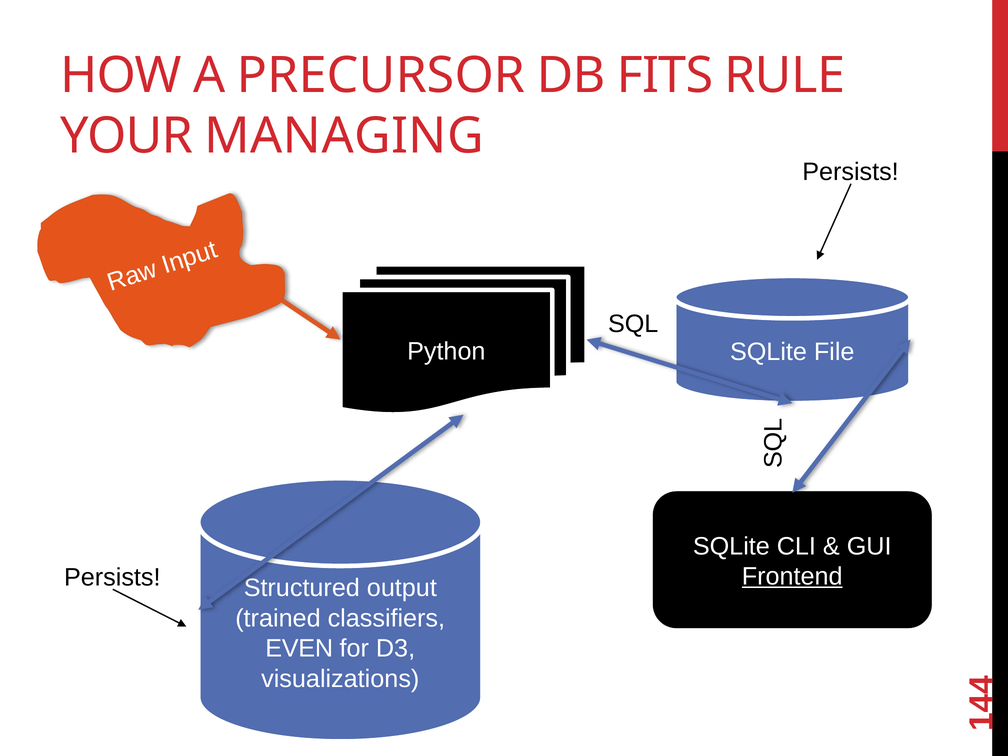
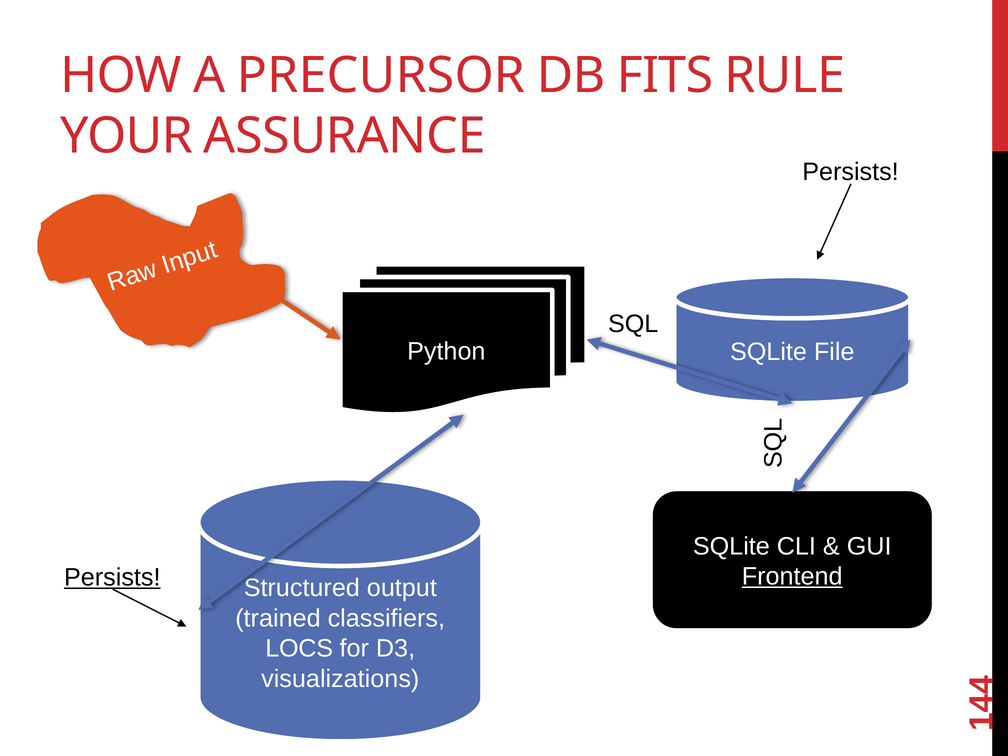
MANAGING: MANAGING -> ASSURANCE
Persists at (112, 577) underline: none -> present
EVEN: EVEN -> LOCS
